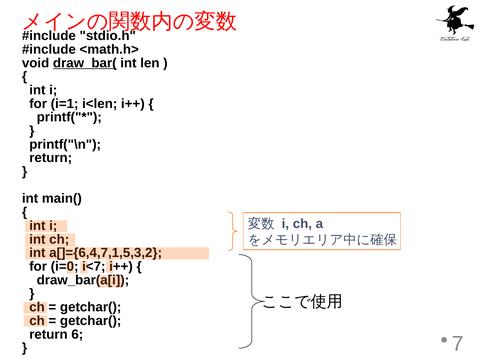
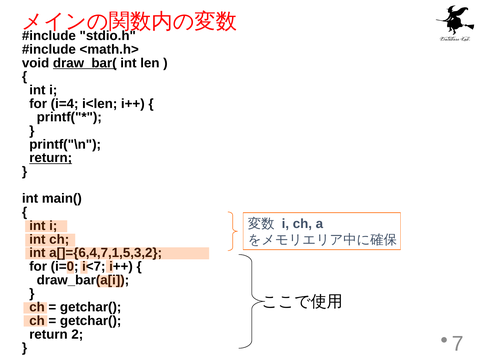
i=1: i=1 -> i=4
return at (51, 158) underline: none -> present
6: 6 -> 2
